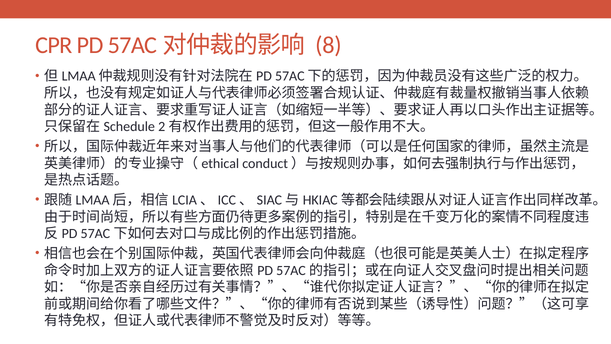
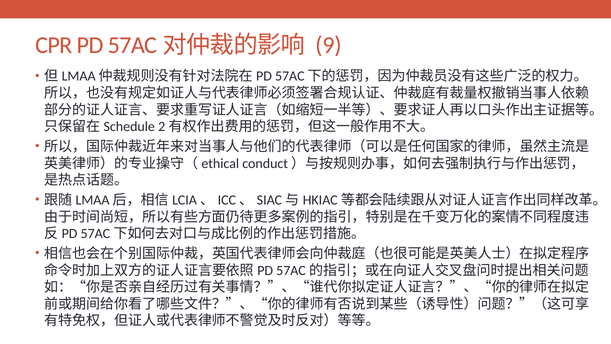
8: 8 -> 9
